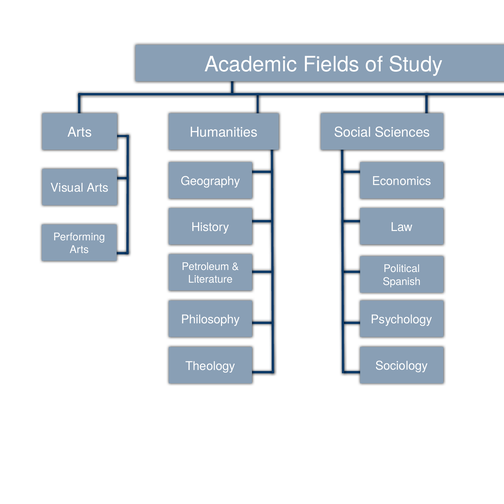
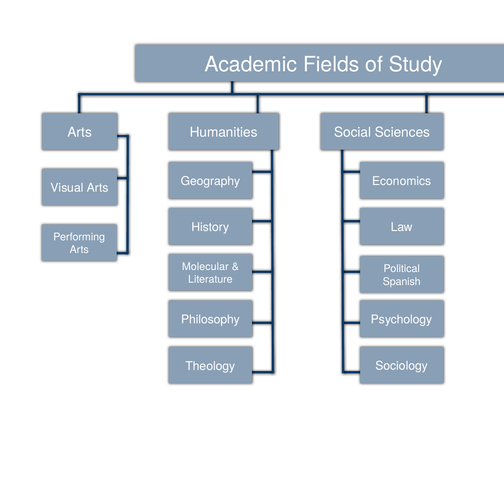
Petroleum: Petroleum -> Molecular
